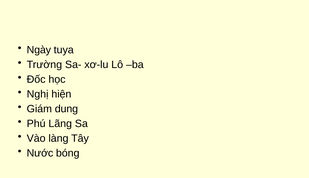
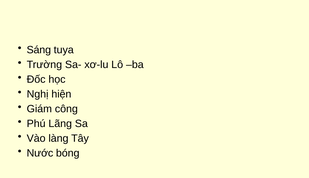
Ngày: Ngày -> Sáng
dung: dung -> công
